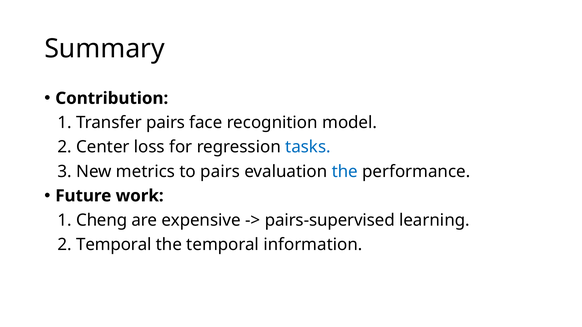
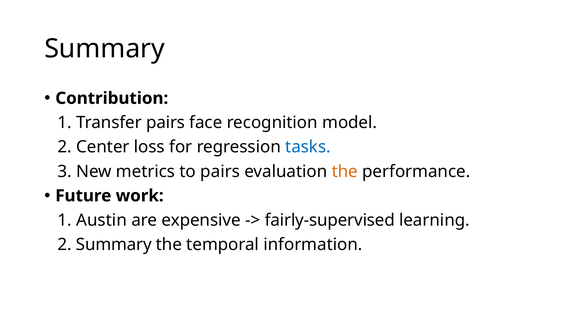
the at (345, 172) colour: blue -> orange
Cheng: Cheng -> Austin
pairs-supervised: pairs-supervised -> fairly-supervised
2 Temporal: Temporal -> Summary
